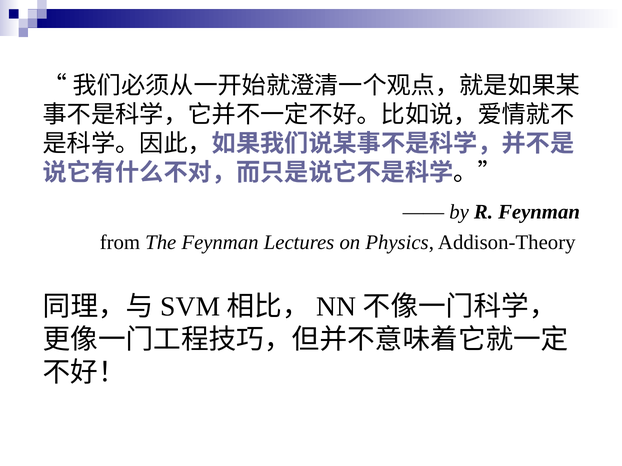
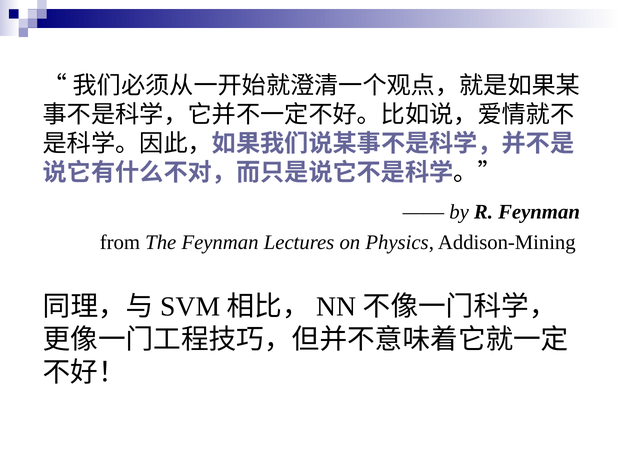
Addison-Theory: Addison-Theory -> Addison-Mining
